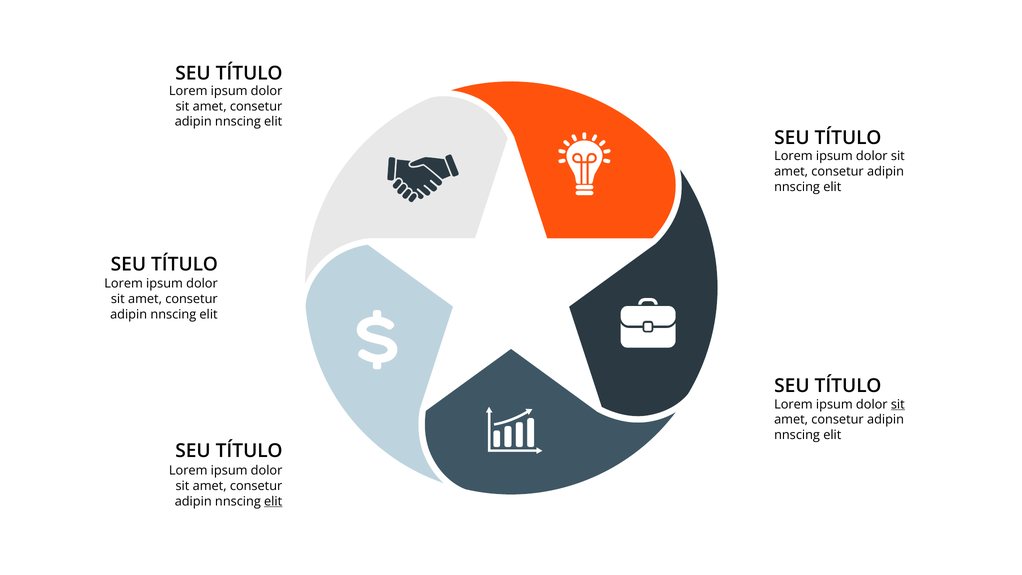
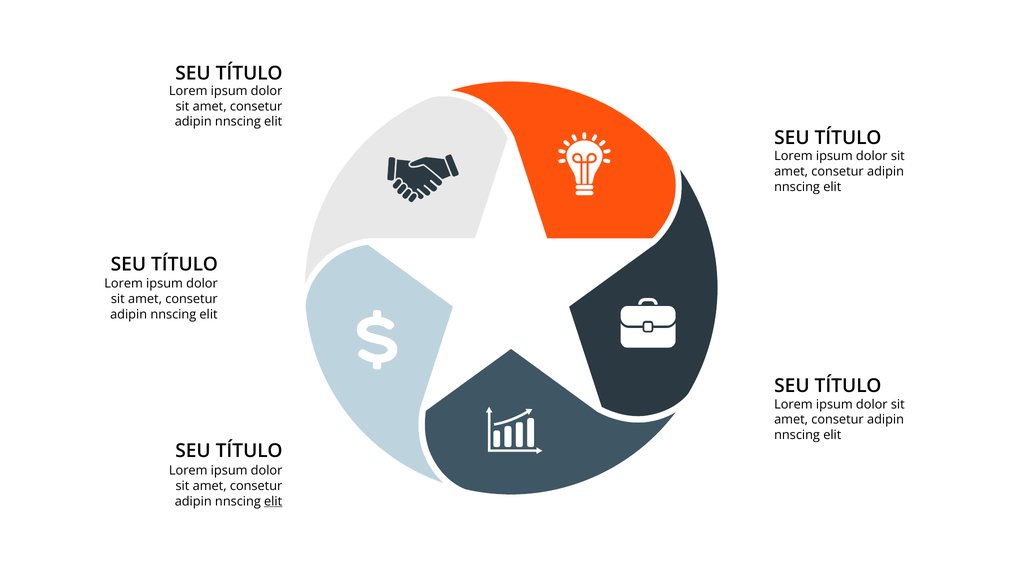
sit at (898, 404) underline: present -> none
